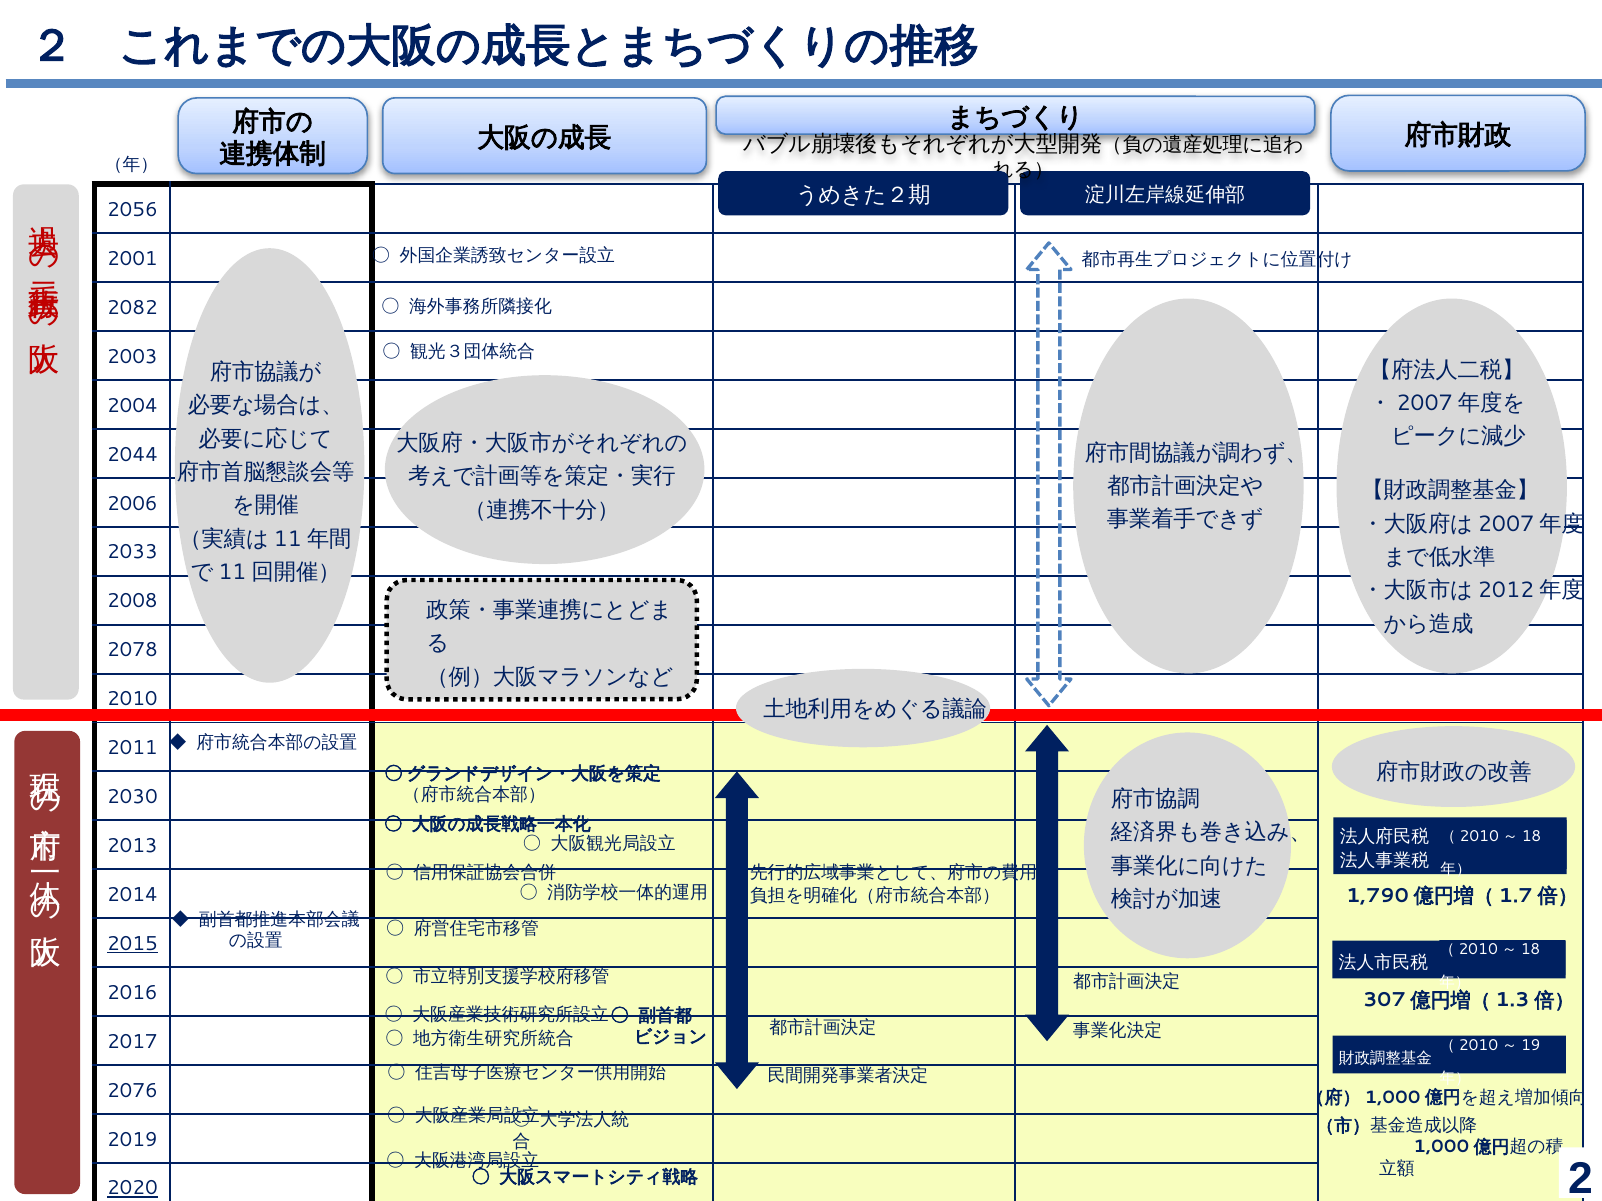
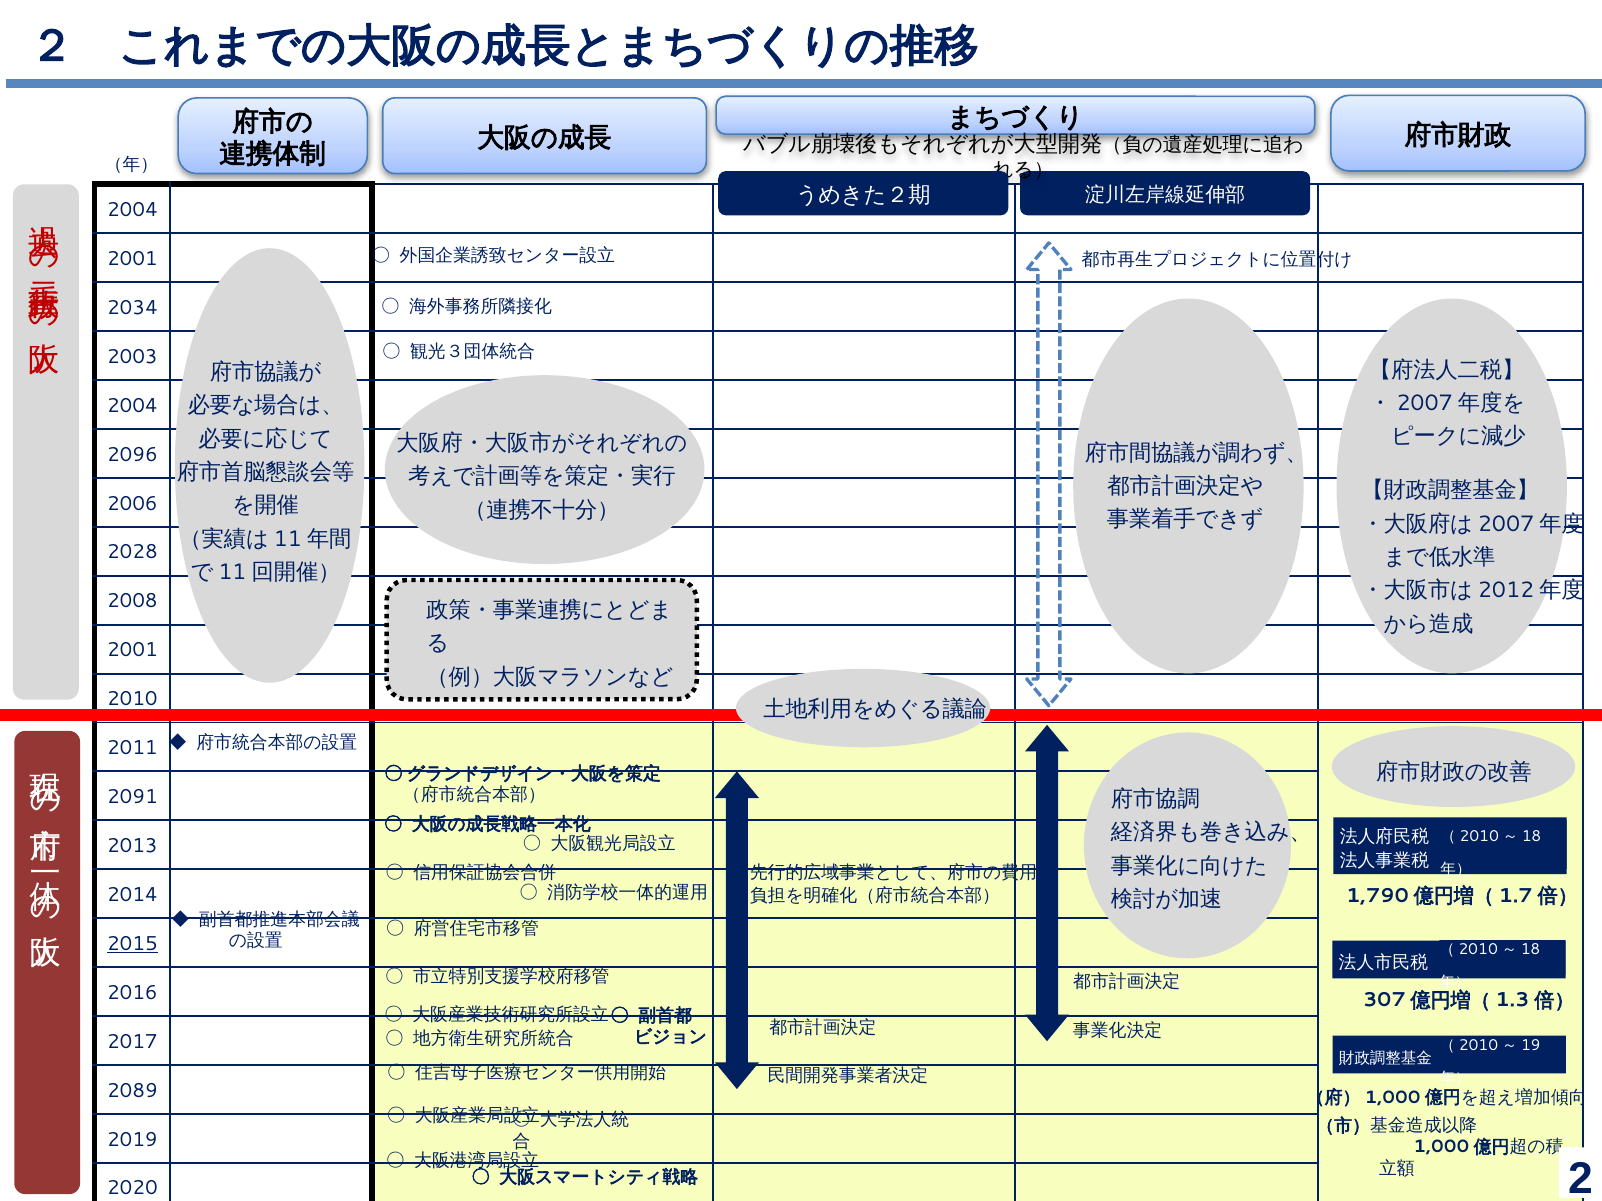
2056 at (132, 210): 2056 -> 2004
2082: 2082 -> 2034
2044: 2044 -> 2096
2033: 2033 -> 2028
2078 at (132, 650): 2078 -> 2001
2030: 2030 -> 2091
2076: 2076 -> 2089
2020 underline: present -> none
